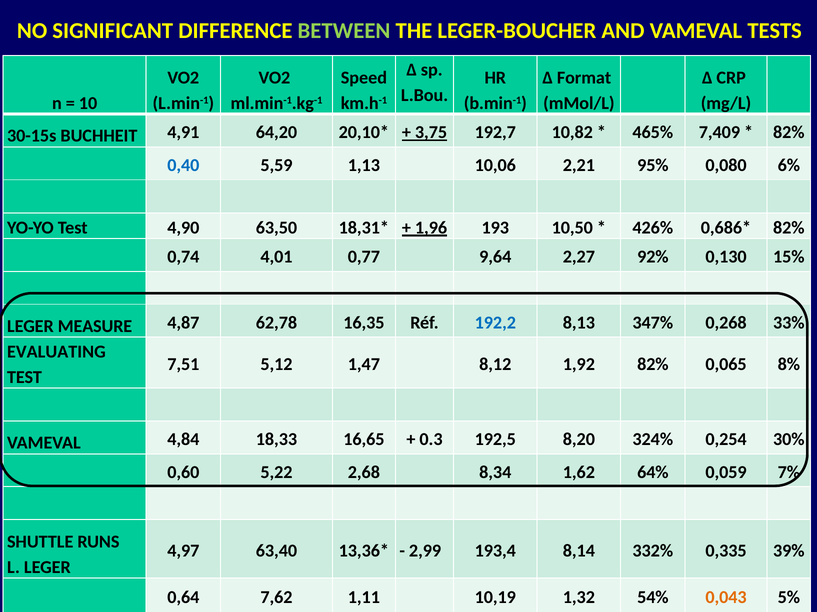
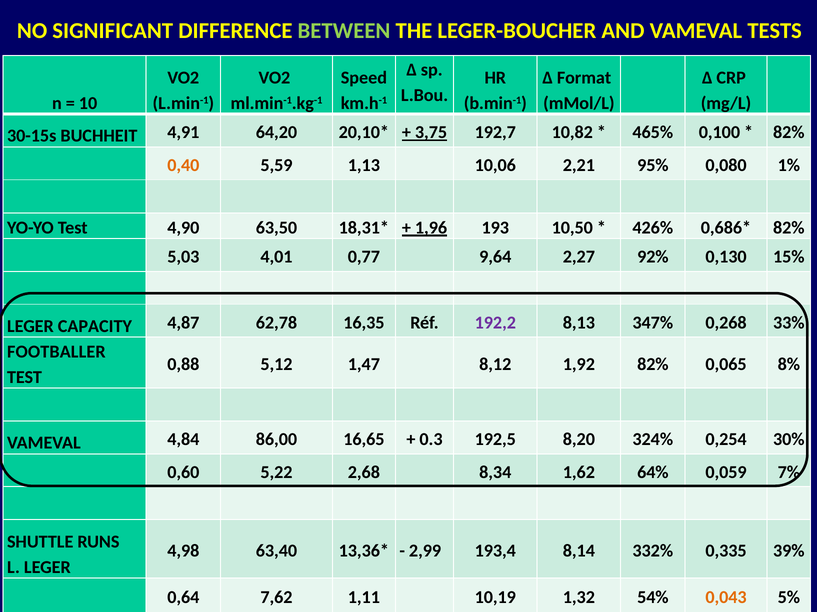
7,409: 7,409 -> 0,100
0,40 colour: blue -> orange
6%: 6% -> 1%
0,74: 0,74 -> 5,03
MEASURE: MEASURE -> CAPACITY
192,2 colour: blue -> purple
EVALUATING: EVALUATING -> FOOTBALLER
7,51: 7,51 -> 0,88
18,33: 18,33 -> 86,00
4,97: 4,97 -> 4,98
